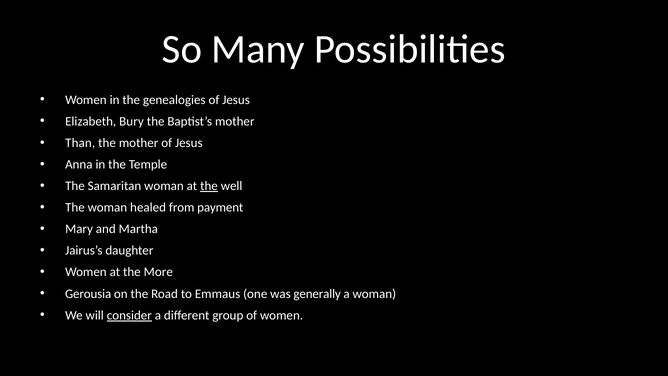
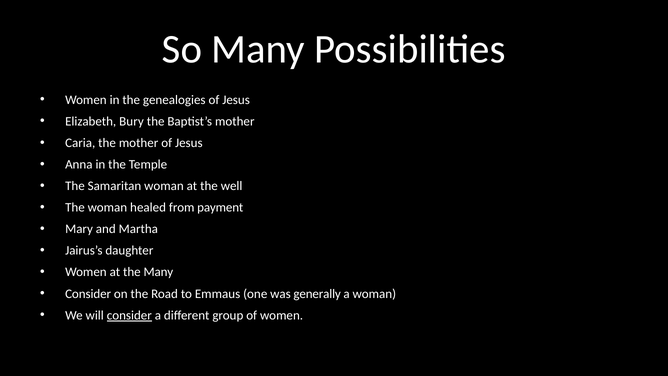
Than: Than -> Caria
the at (209, 186) underline: present -> none
the More: More -> Many
Gerousia at (88, 294): Gerousia -> Consider
